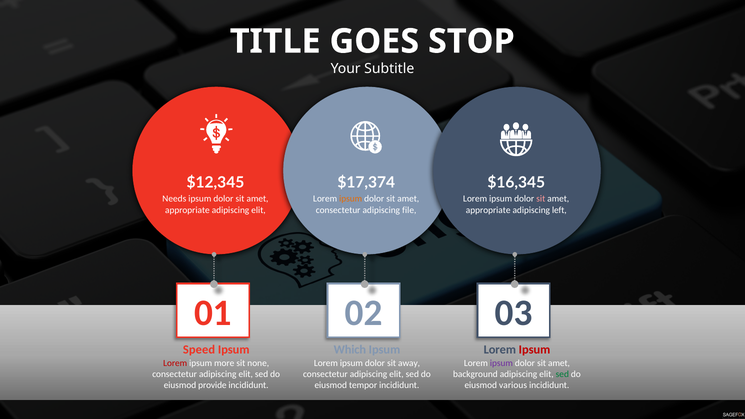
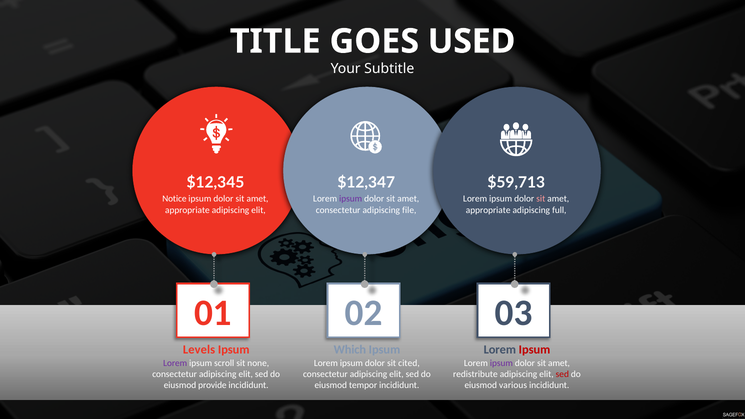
STOP: STOP -> USED
$17,374: $17,374 -> $12,347
$16,345: $16,345 -> $59,713
Needs: Needs -> Notice
ipsum at (351, 199) colour: orange -> purple
left: left -> full
Speed: Speed -> Levels
Lorem at (175, 363) colour: red -> purple
more: more -> scroll
away: away -> cited
background: background -> redistribute
sed at (562, 374) colour: green -> red
